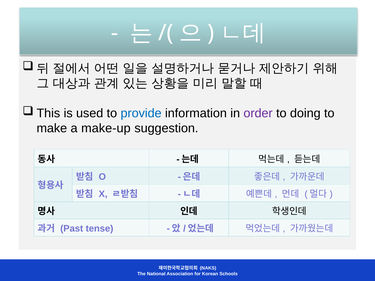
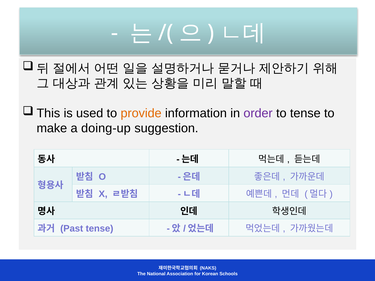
provide colour: blue -> orange
to doing: doing -> tense
make-up: make-up -> doing-up
